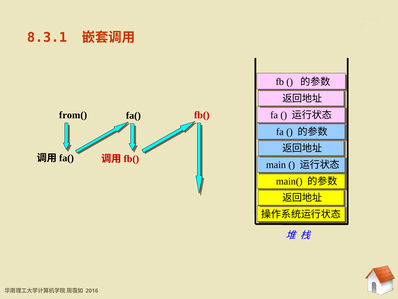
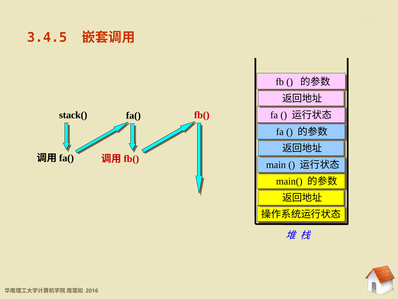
8.3.1: 8.3.1 -> 3.4.5
from(: from( -> stack(
